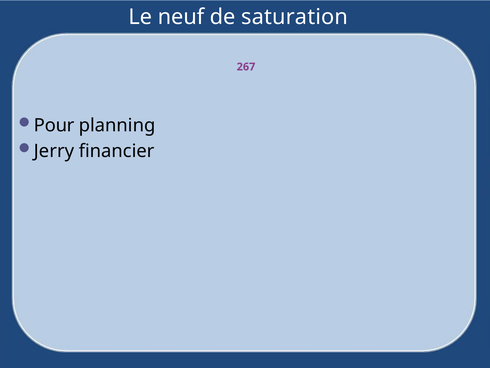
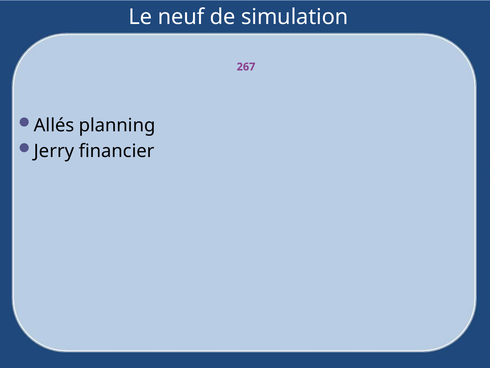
saturation: saturation -> simulation
Pour: Pour -> Allés
